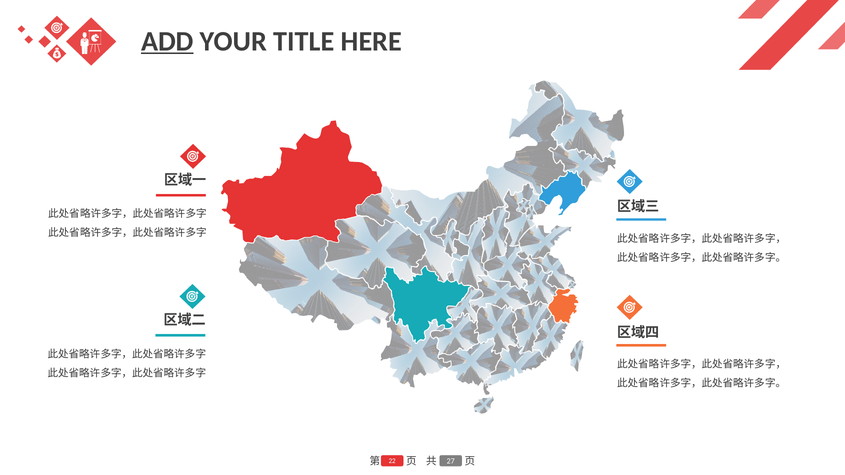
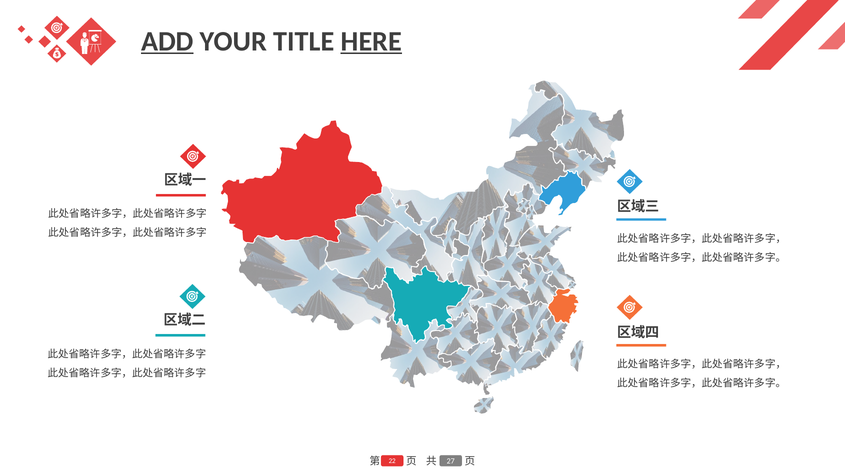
HERE underline: none -> present
